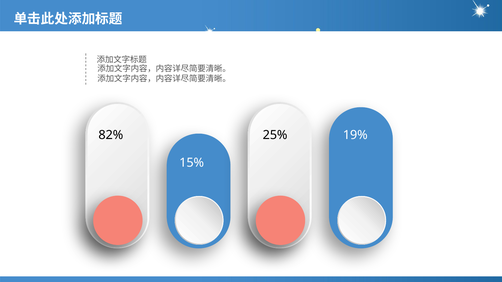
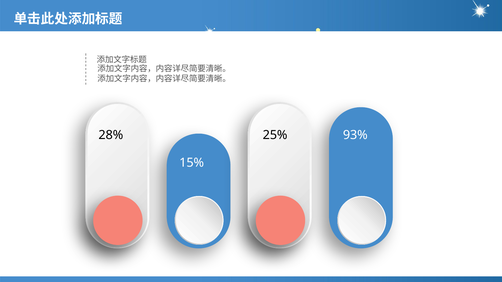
82%: 82% -> 28%
19%: 19% -> 93%
